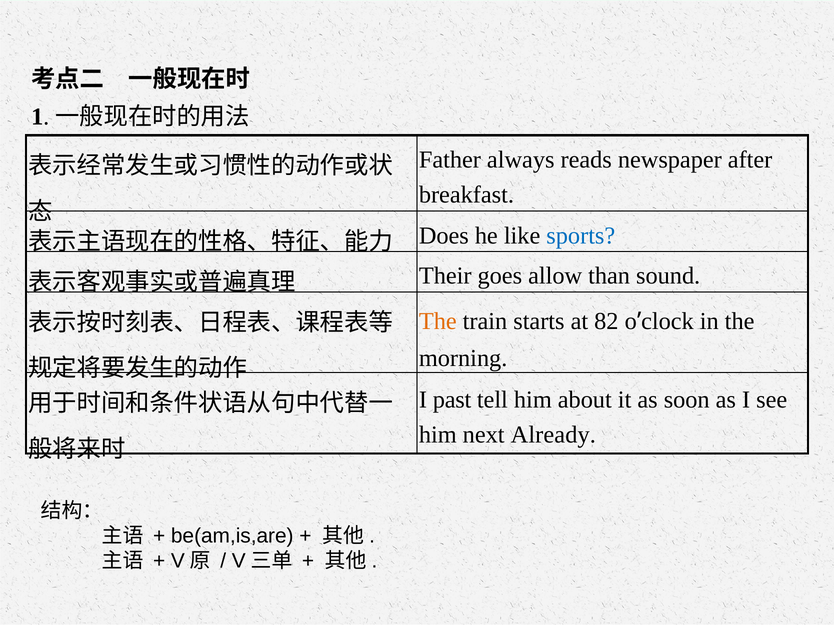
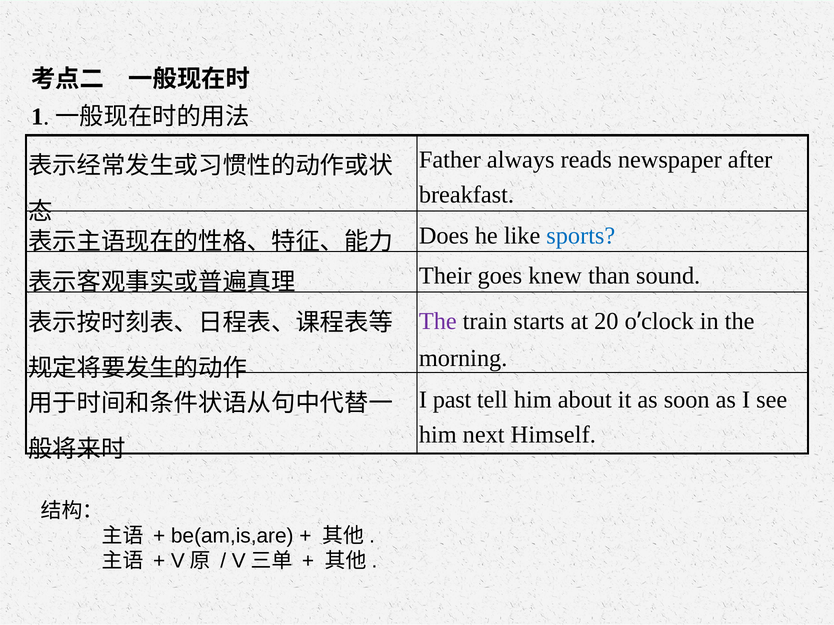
allow: allow -> knew
The at (438, 321) colour: orange -> purple
82: 82 -> 20
Already: Already -> Himself
